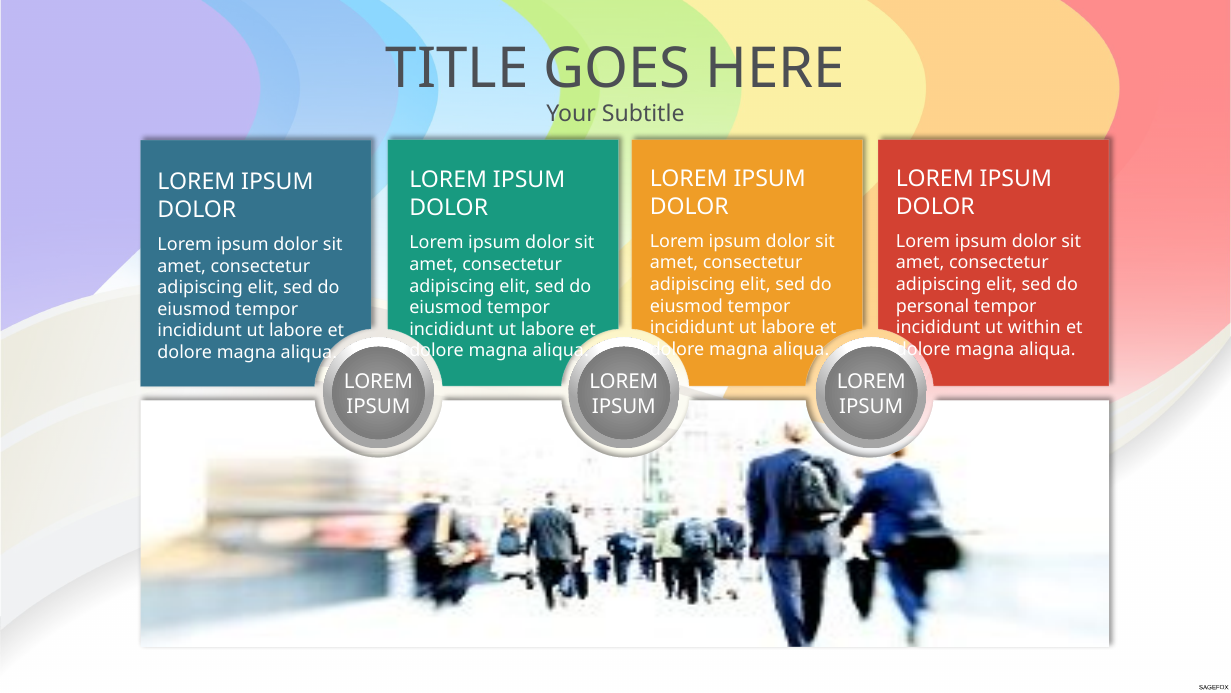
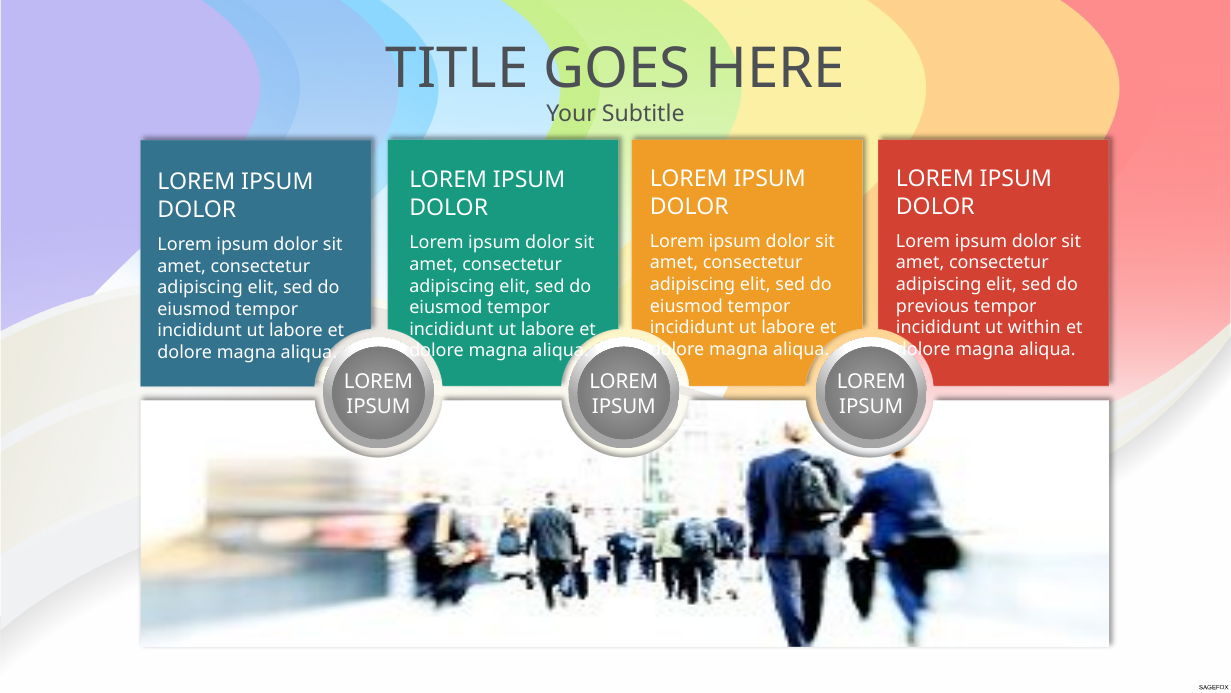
personal: personal -> previous
